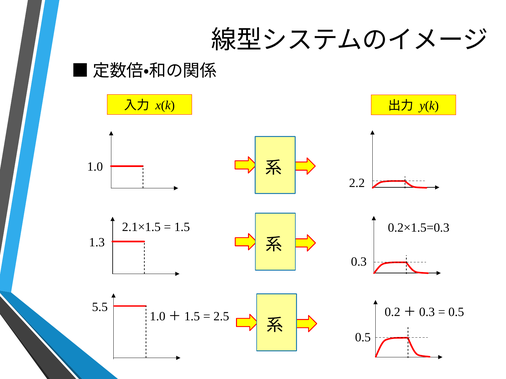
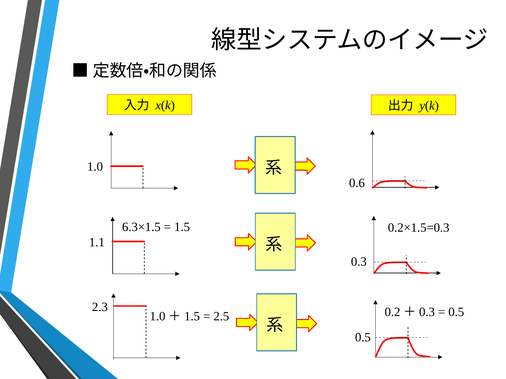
2.2: 2.2 -> 0.6
2.1×1.5: 2.1×1.5 -> 6.3×1.5
1.3: 1.3 -> 1.1
5.5: 5.5 -> 2.3
